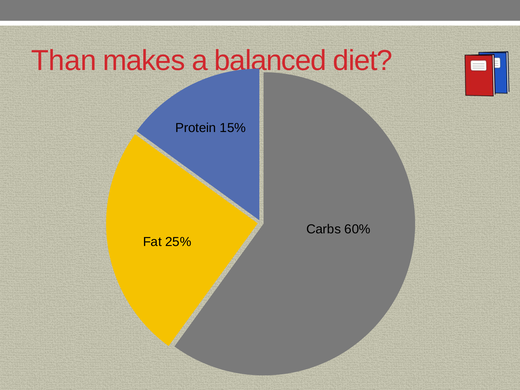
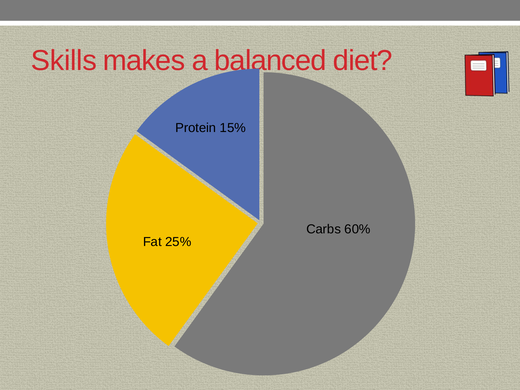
Than: Than -> Skills
